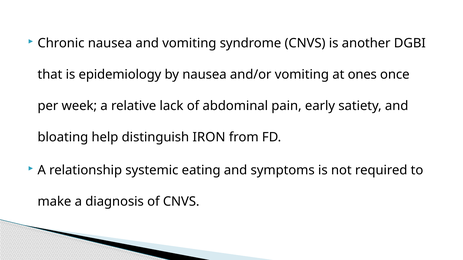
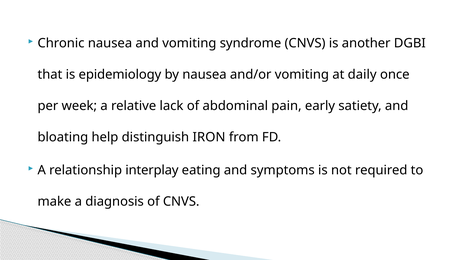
ones: ones -> daily
systemic: systemic -> interplay
